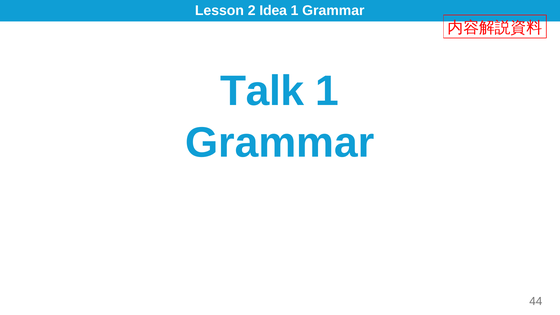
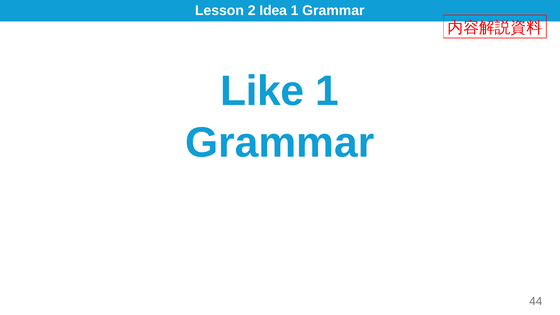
Talk: Talk -> Like
